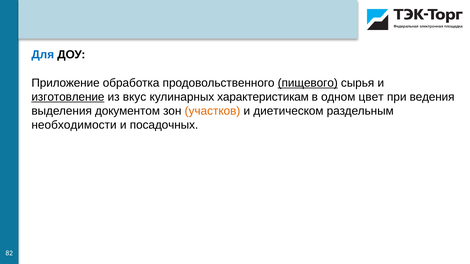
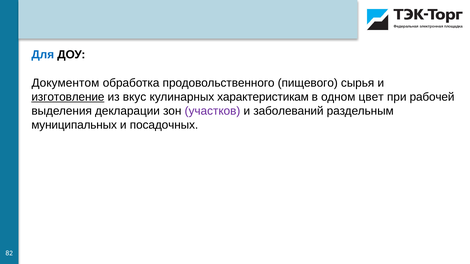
Приложение: Приложение -> Документом
пищевого underline: present -> none
ведения: ведения -> рабочей
документом: документом -> декларации
участков colour: orange -> purple
диетическом: диетическом -> заболеваний
необходимости: необходимости -> муниципальных
